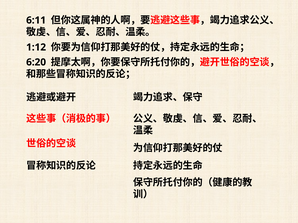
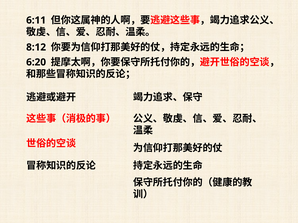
1:12: 1:12 -> 8:12
